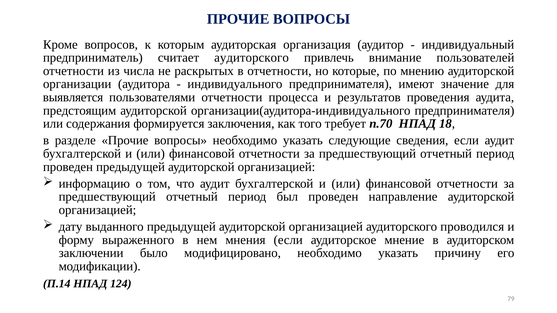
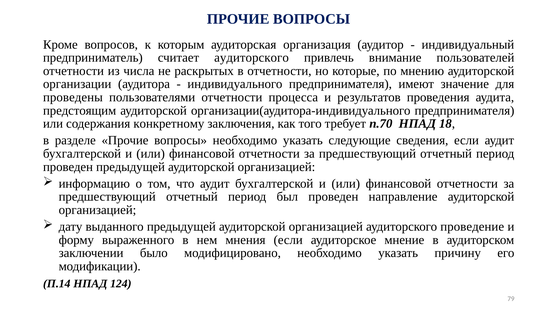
выявляется: выявляется -> проведены
формируется: формируется -> конкретному
проводился: проводился -> проведение
